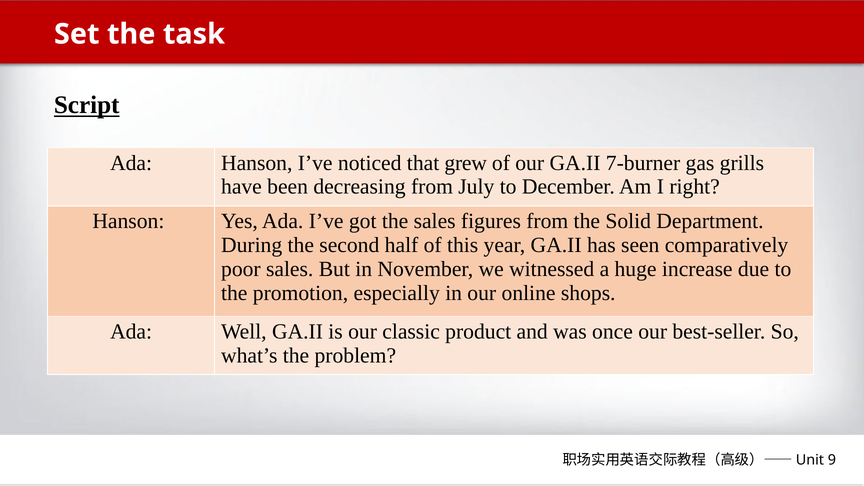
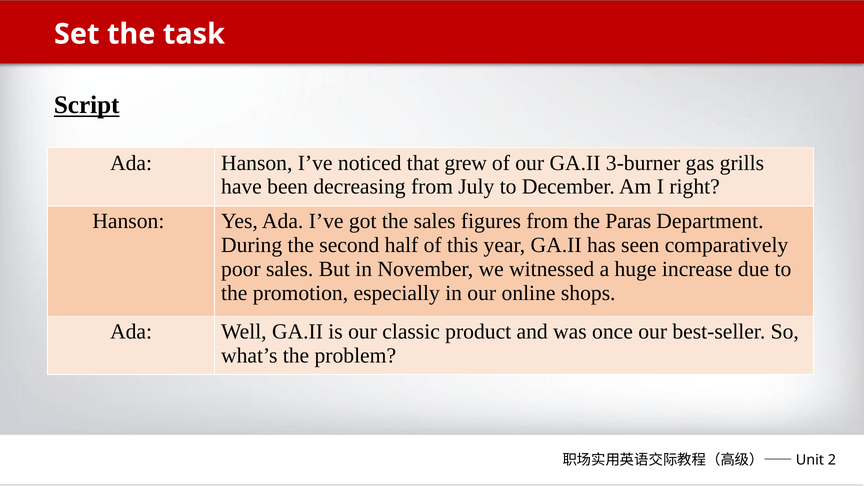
7-burner: 7-burner -> 3-burner
Solid: Solid -> Paras
9: 9 -> 2
